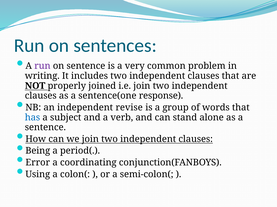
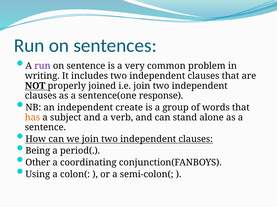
revise: revise -> create
has colour: blue -> orange
Error: Error -> Other
